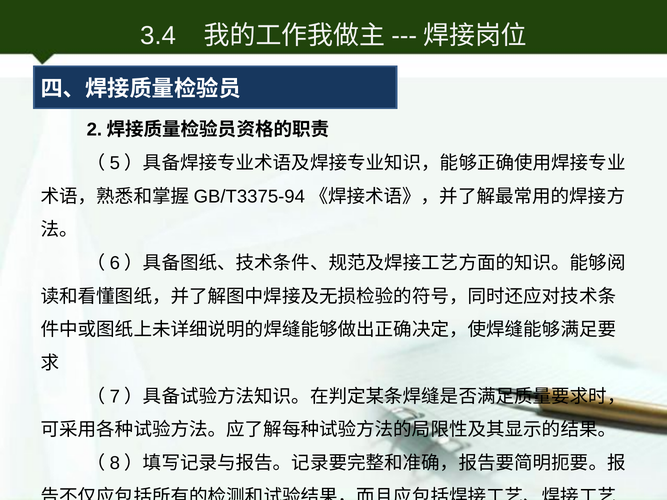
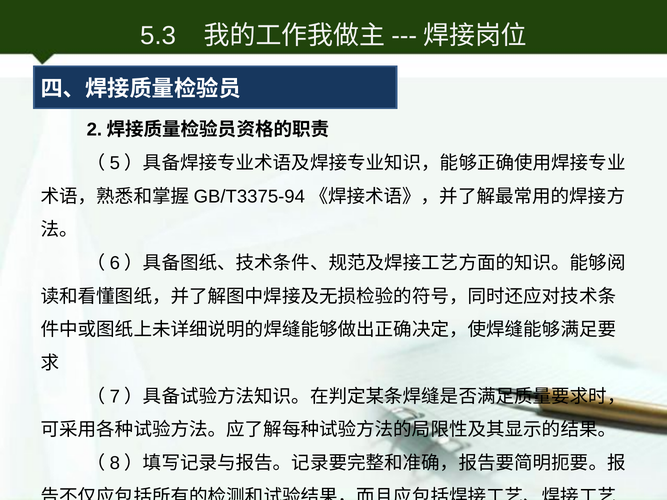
3.4: 3.4 -> 5.3
